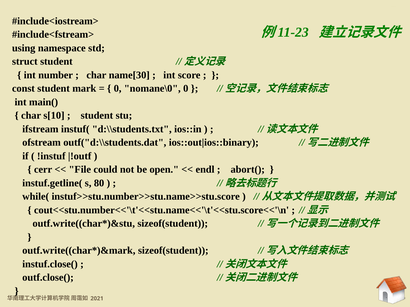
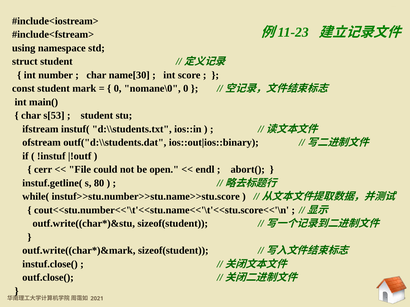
s[10: s[10 -> s[53
